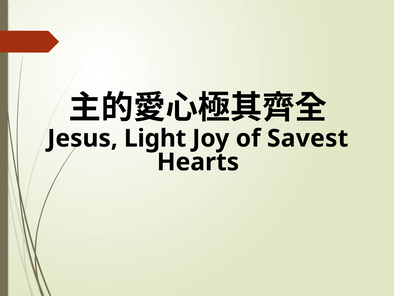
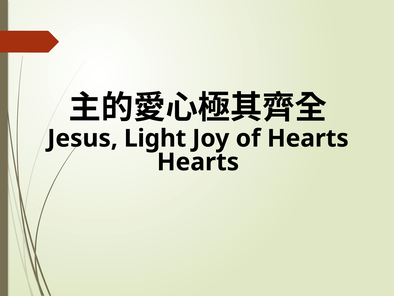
of Savest: Savest -> Hearts
